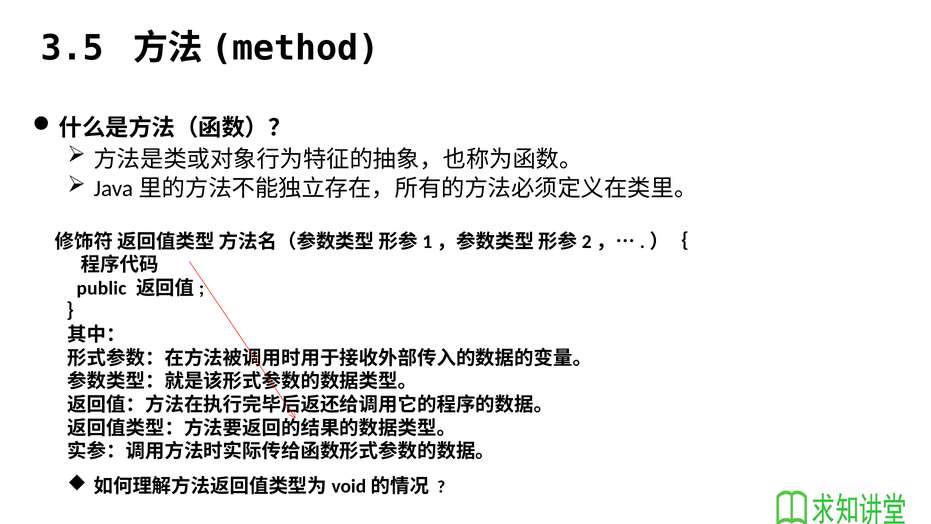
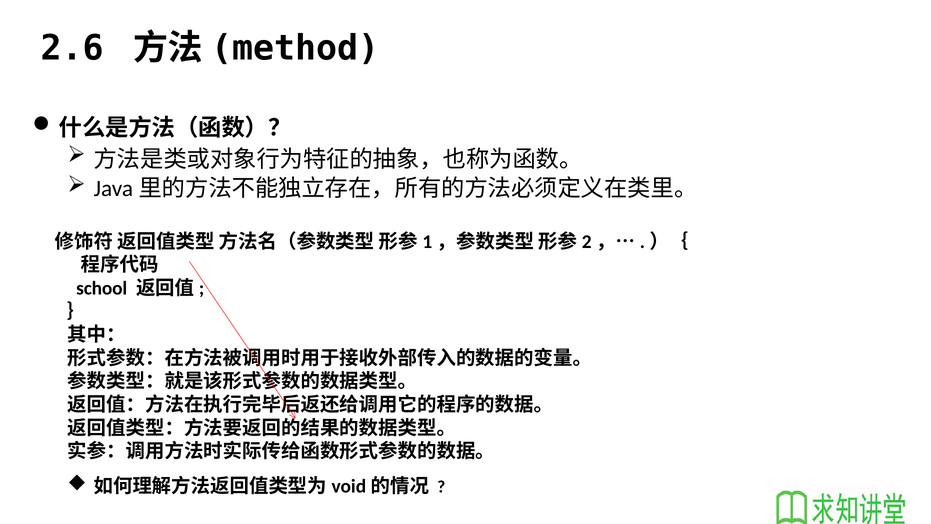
3.5: 3.5 -> 2.6
public: public -> school
